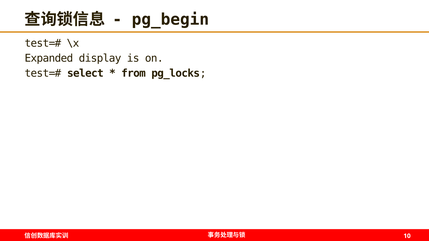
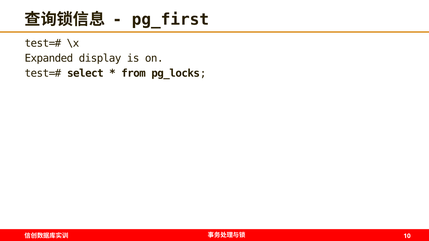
pg_begin: pg_begin -> pg_first
